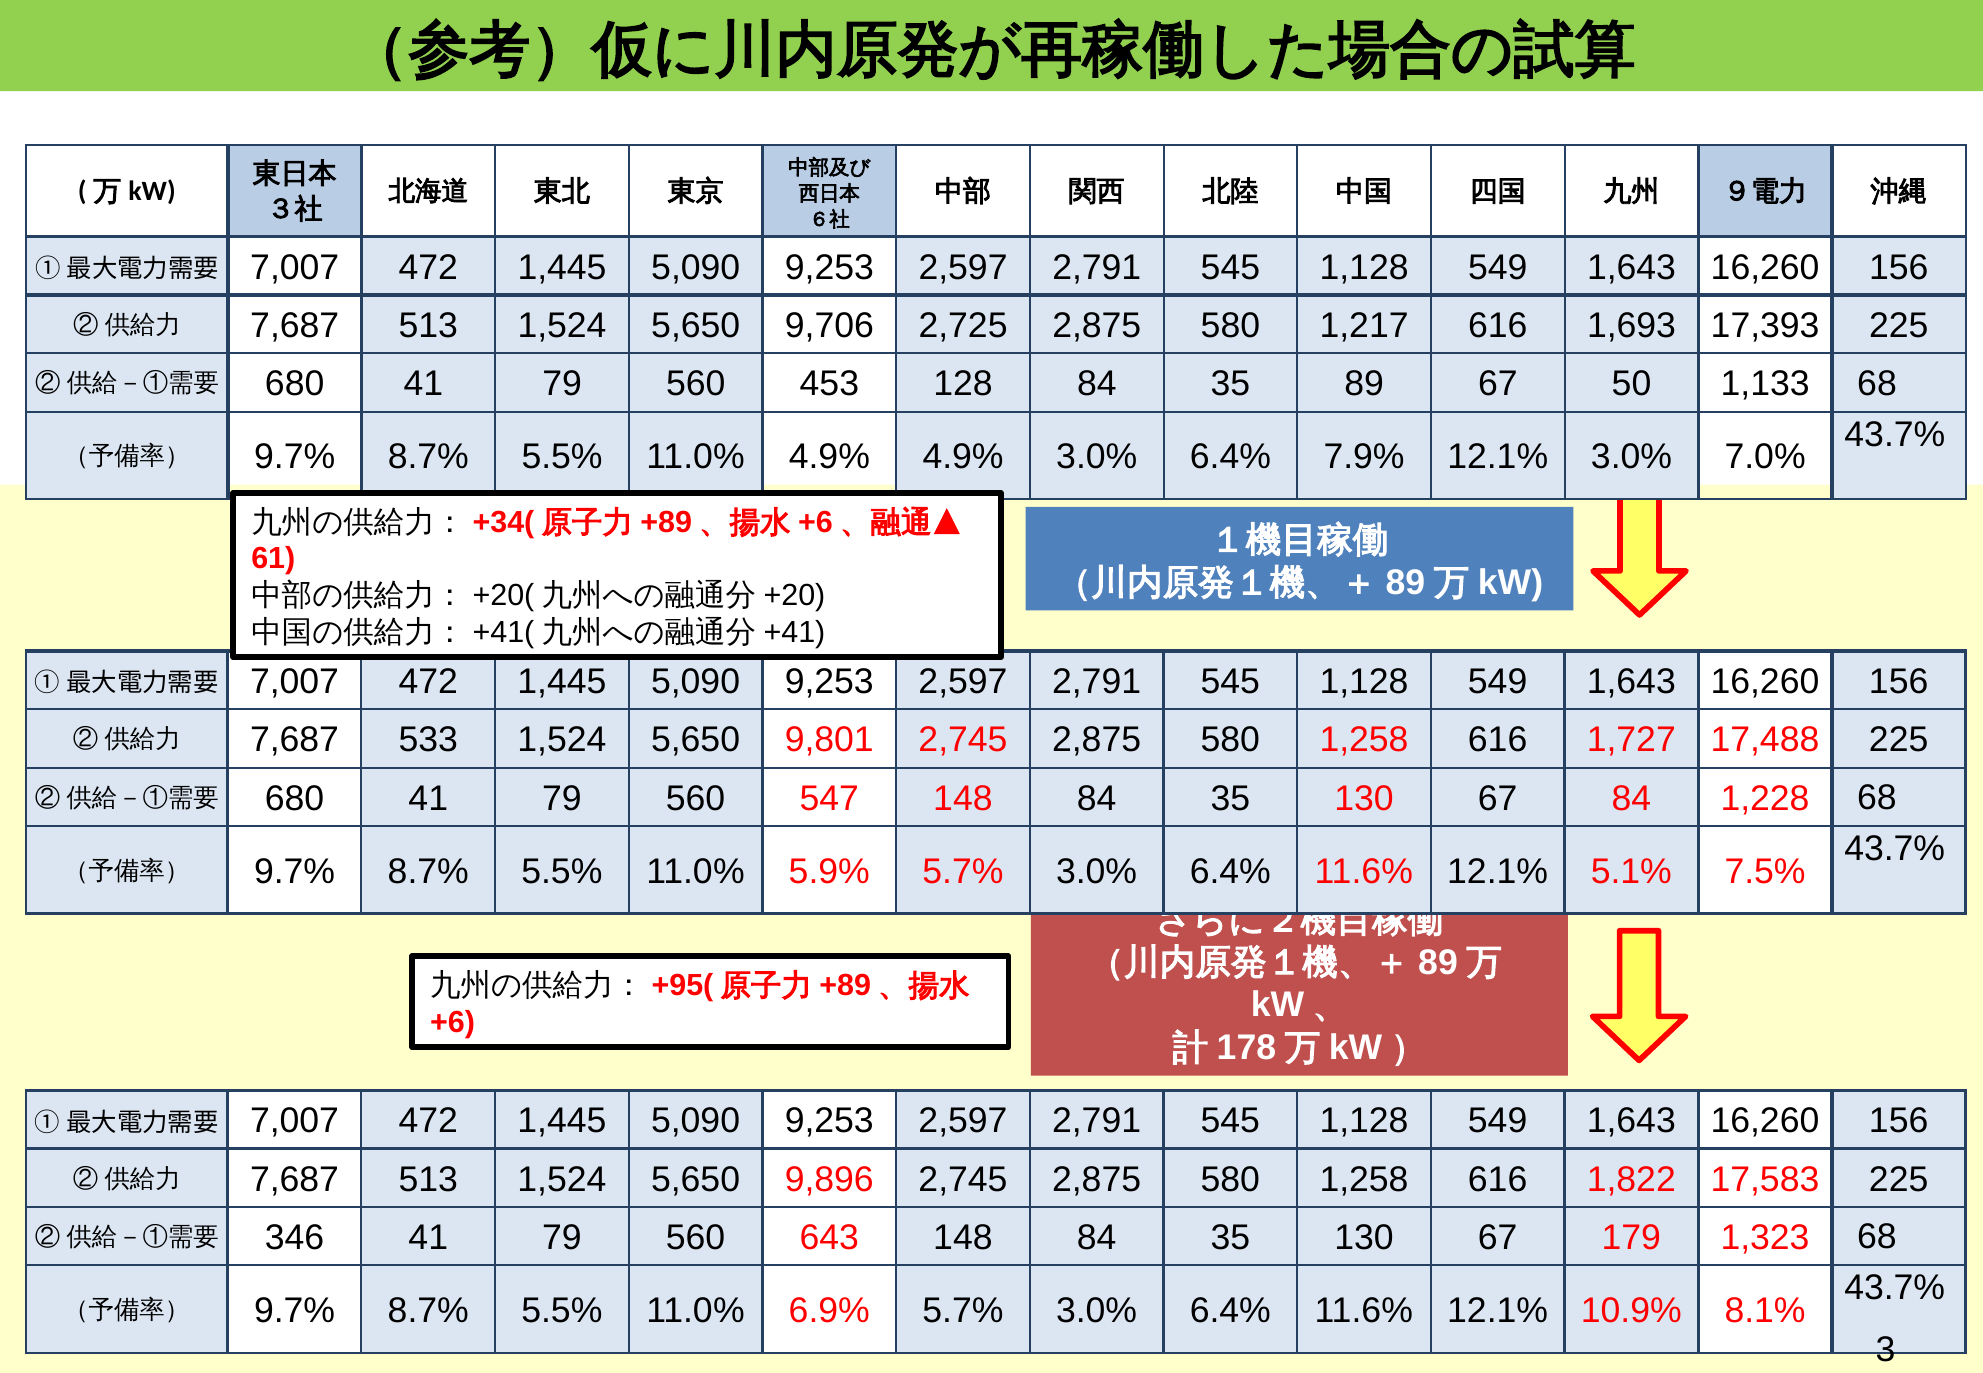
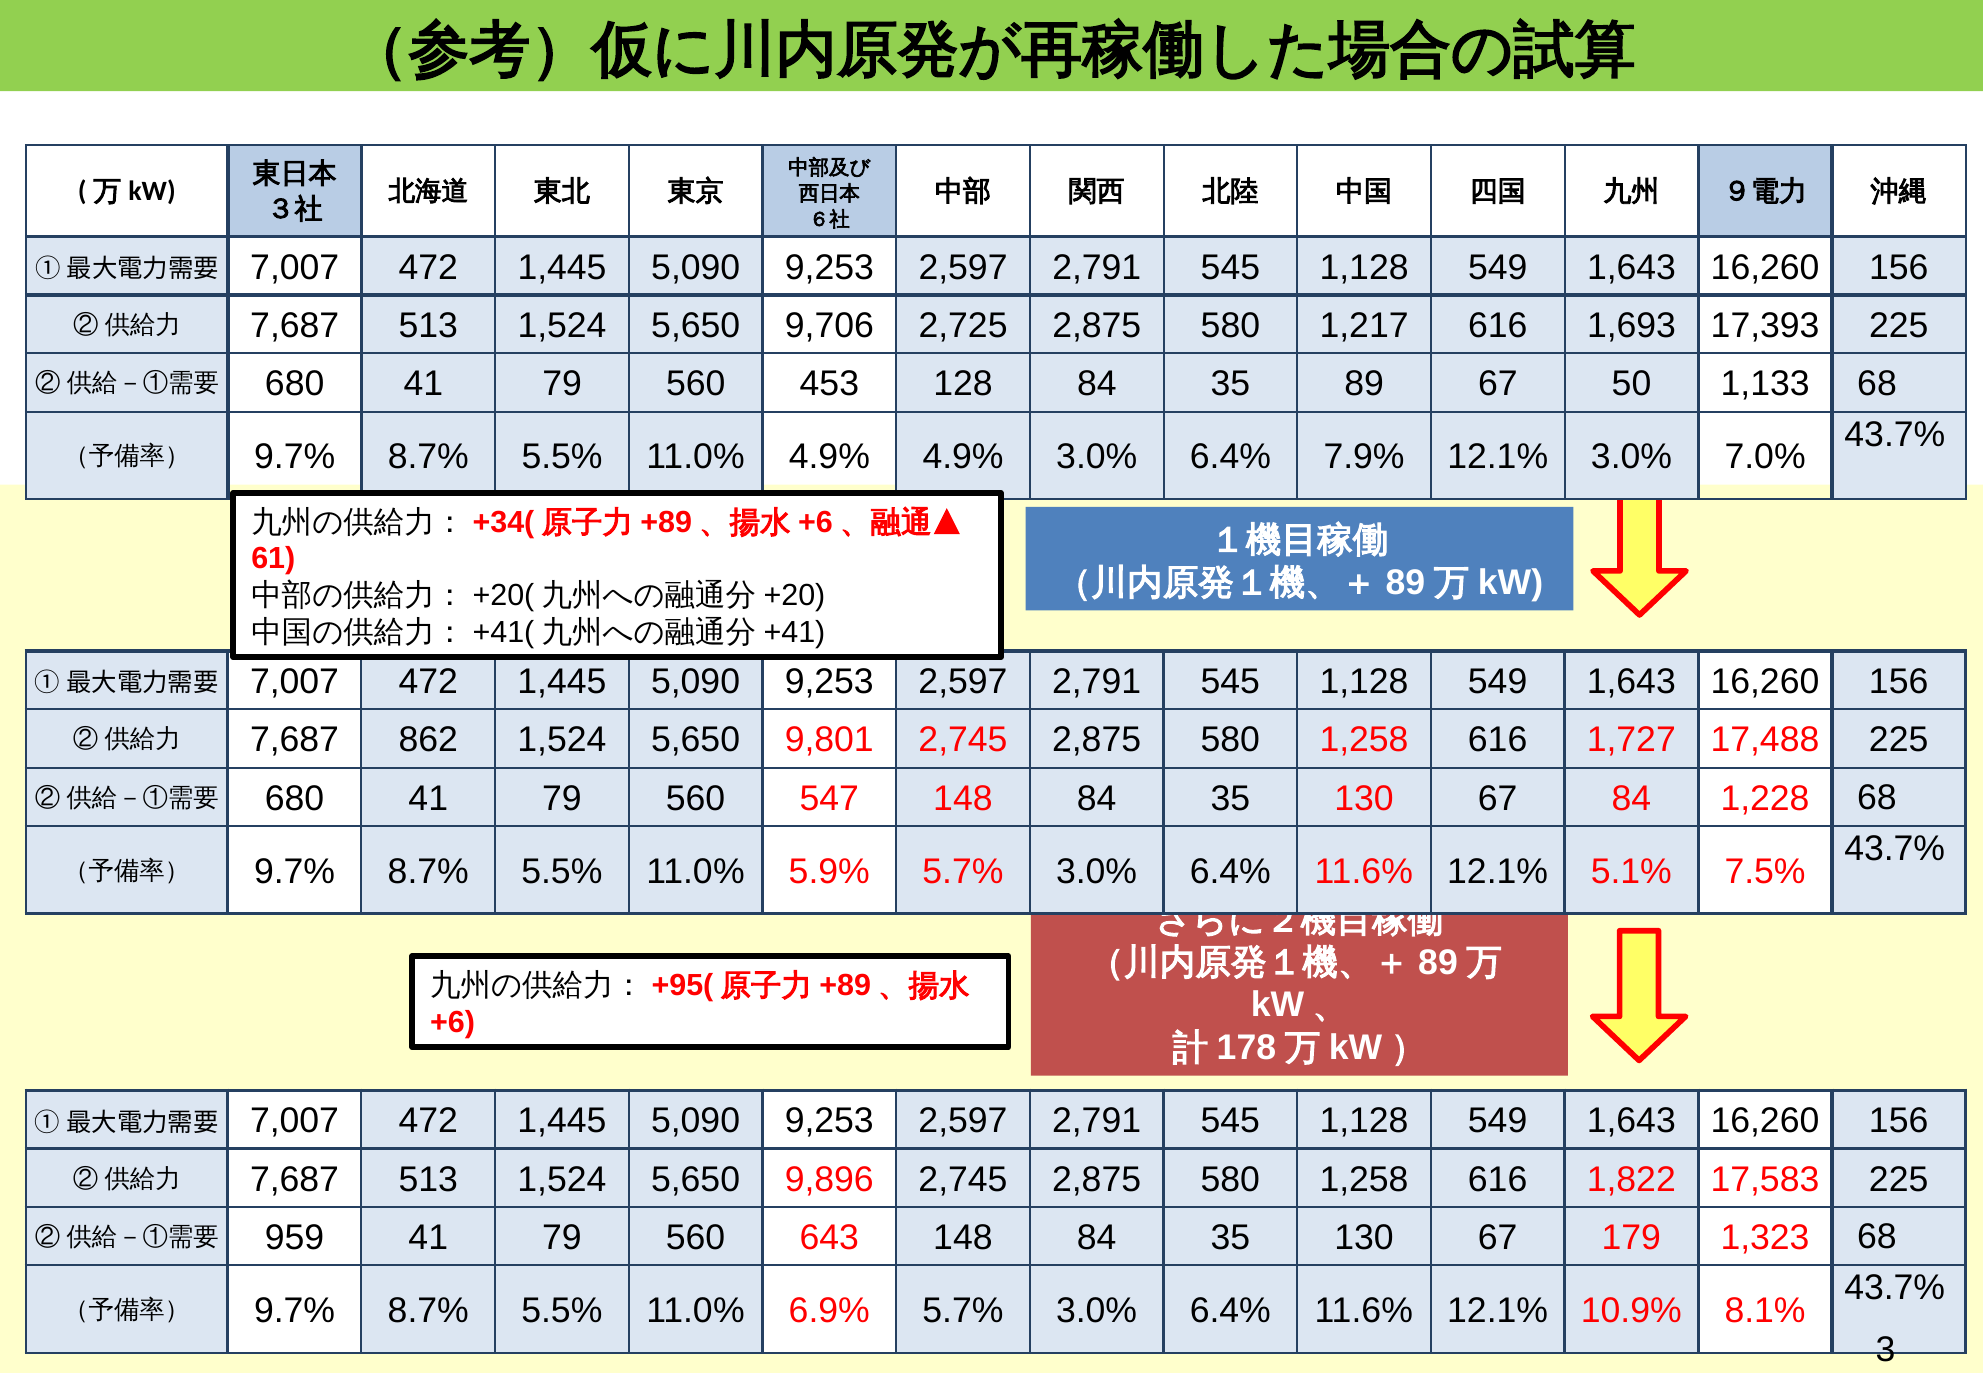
533: 533 -> 862
346: 346 -> 959
